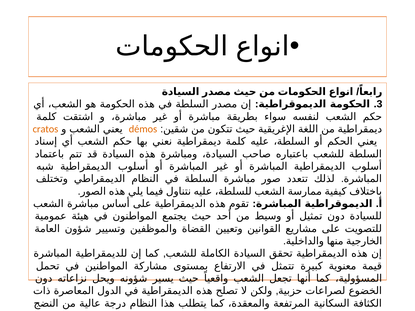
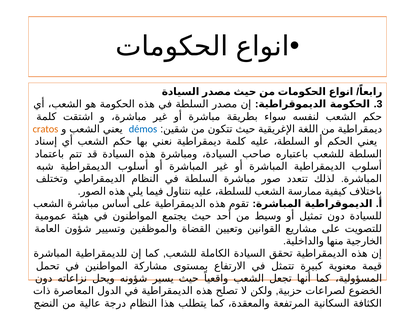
démos colour: orange -> blue
